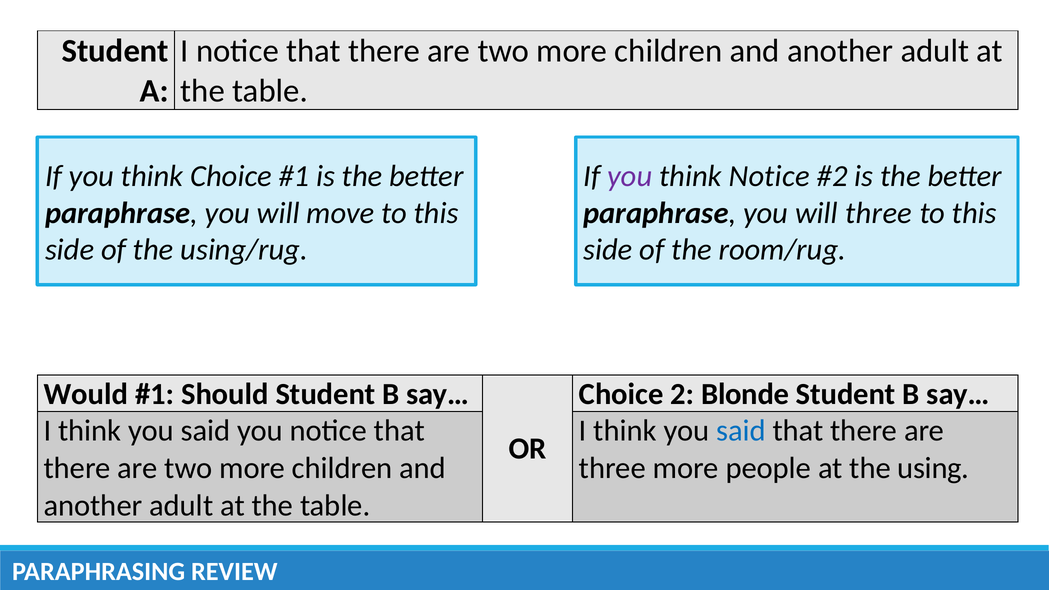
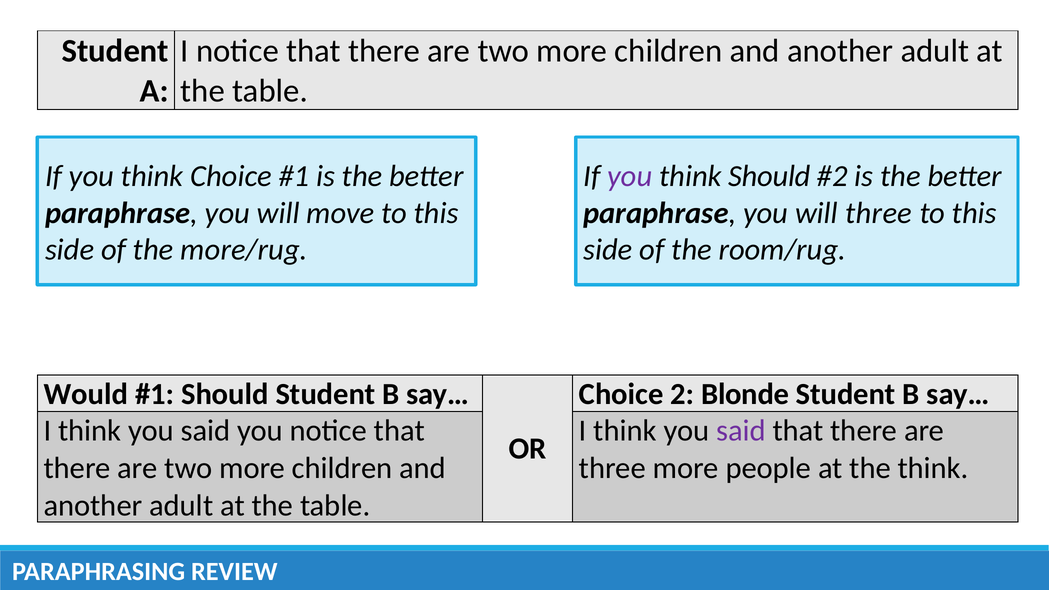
think Notice: Notice -> Should
using/rug: using/rug -> more/rug
said at (741, 431) colour: blue -> purple
the using: using -> think
